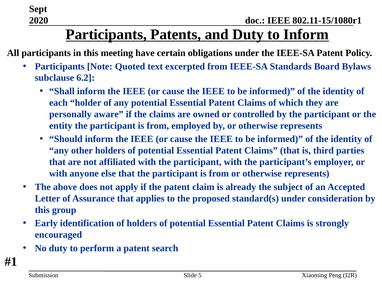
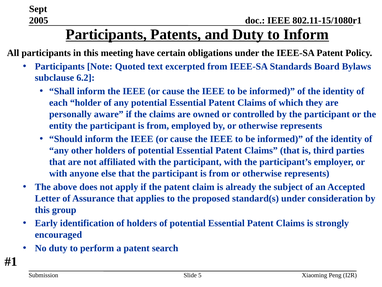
2020: 2020 -> 2005
